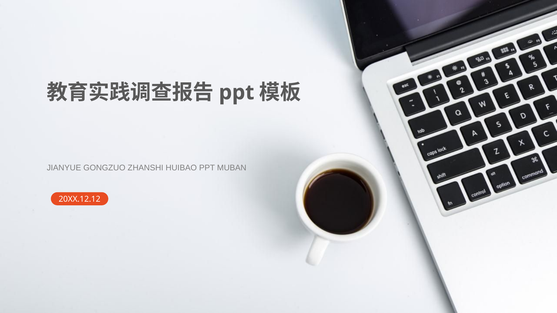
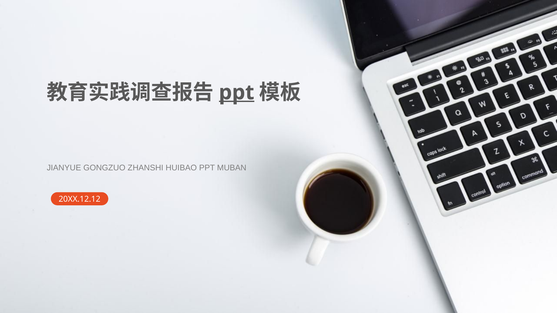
ppt at (237, 93) underline: none -> present
